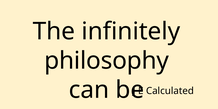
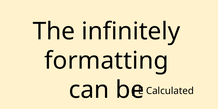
philosophy: philosophy -> formatting
